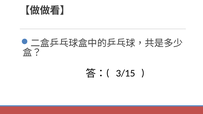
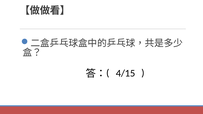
3/15: 3/15 -> 4/15
